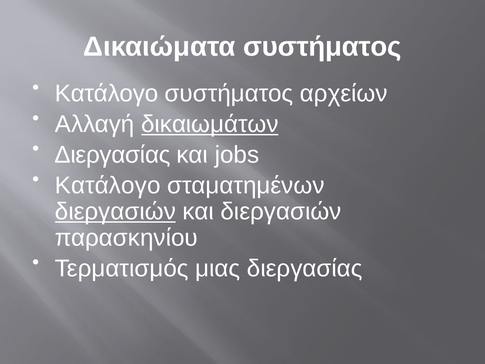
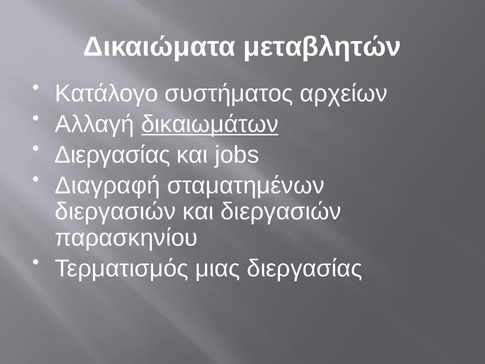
Δικαιώματα συστήματος: συστήματος -> μεταβλητών
Κατάλογο at (108, 185): Κατάλογο -> Διαγραφή
διεργασιών at (115, 211) underline: present -> none
